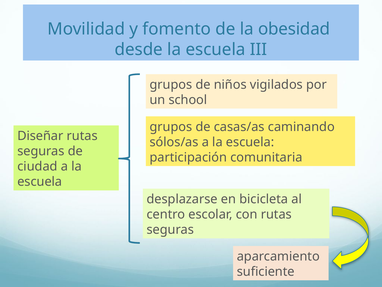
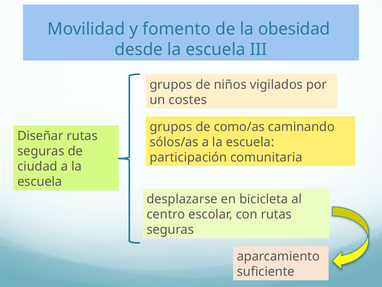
school: school -> costes
casas/as: casas/as -> como/as
